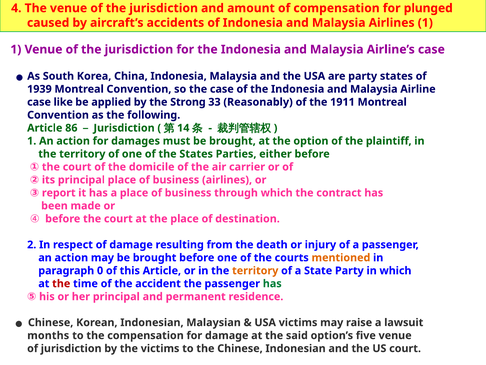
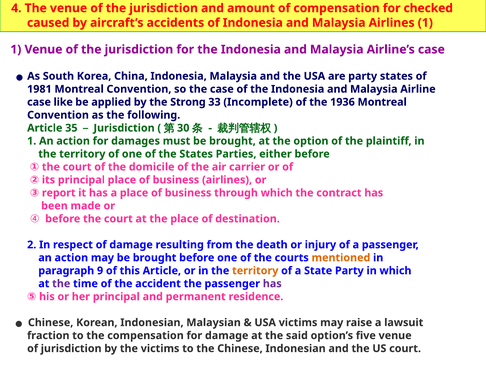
plunged: plunged -> checked
1939: 1939 -> 1981
Reasonably: Reasonably -> Incomplete
1911: 1911 -> 1936
86: 86 -> 35
14: 14 -> 30
0: 0 -> 9
the at (61, 283) colour: red -> purple
has at (272, 283) colour: green -> purple
months: months -> fraction
